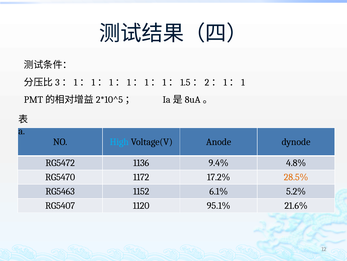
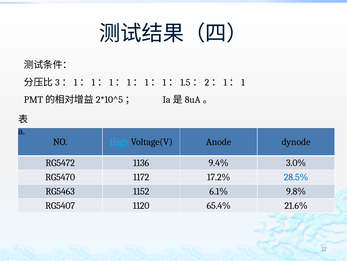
4.8%: 4.8% -> 3.0%
28.5% colour: orange -> blue
5.2%: 5.2% -> 9.8%
95.1%: 95.1% -> 65.4%
